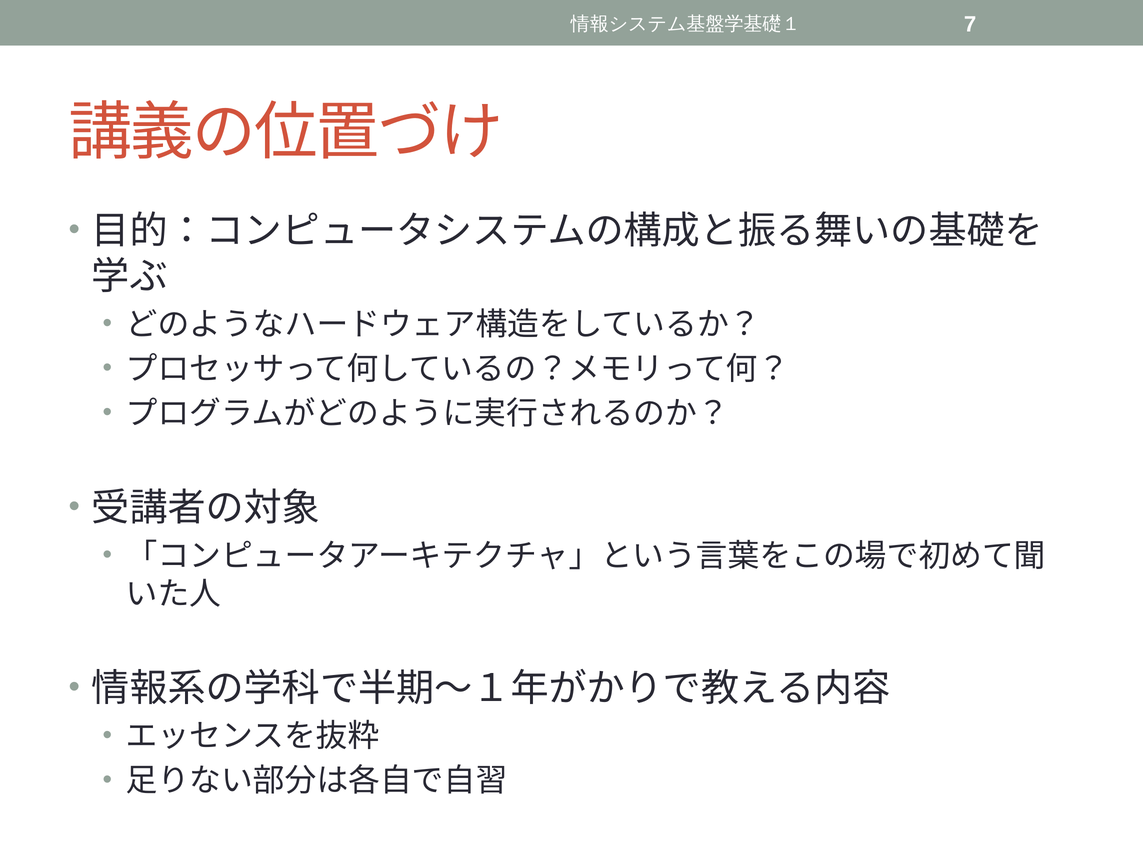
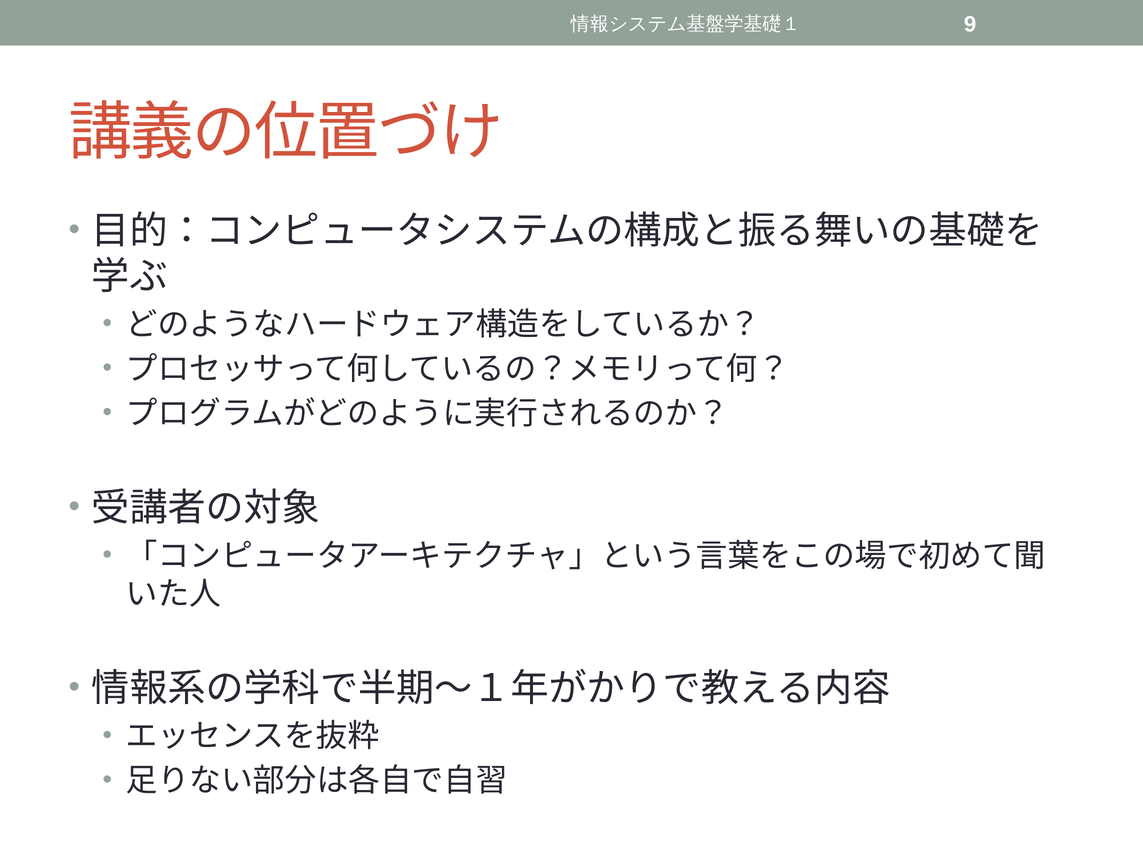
7: 7 -> 9
